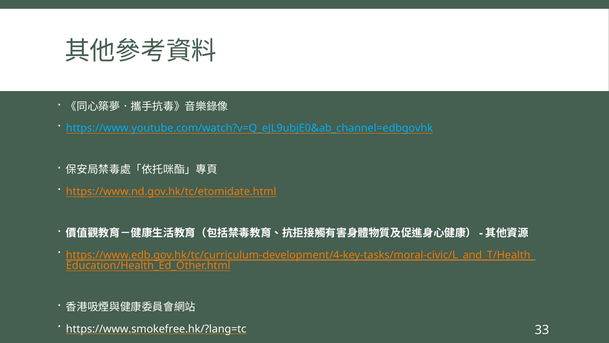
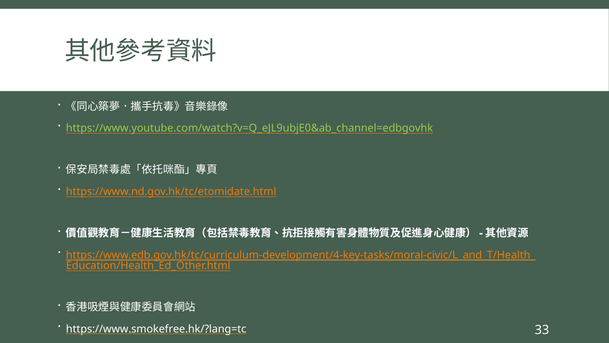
https://www.youtube.com/watch?v=Q_eJL9ubjE0&ab_channel=edbgovhk colour: light blue -> light green
